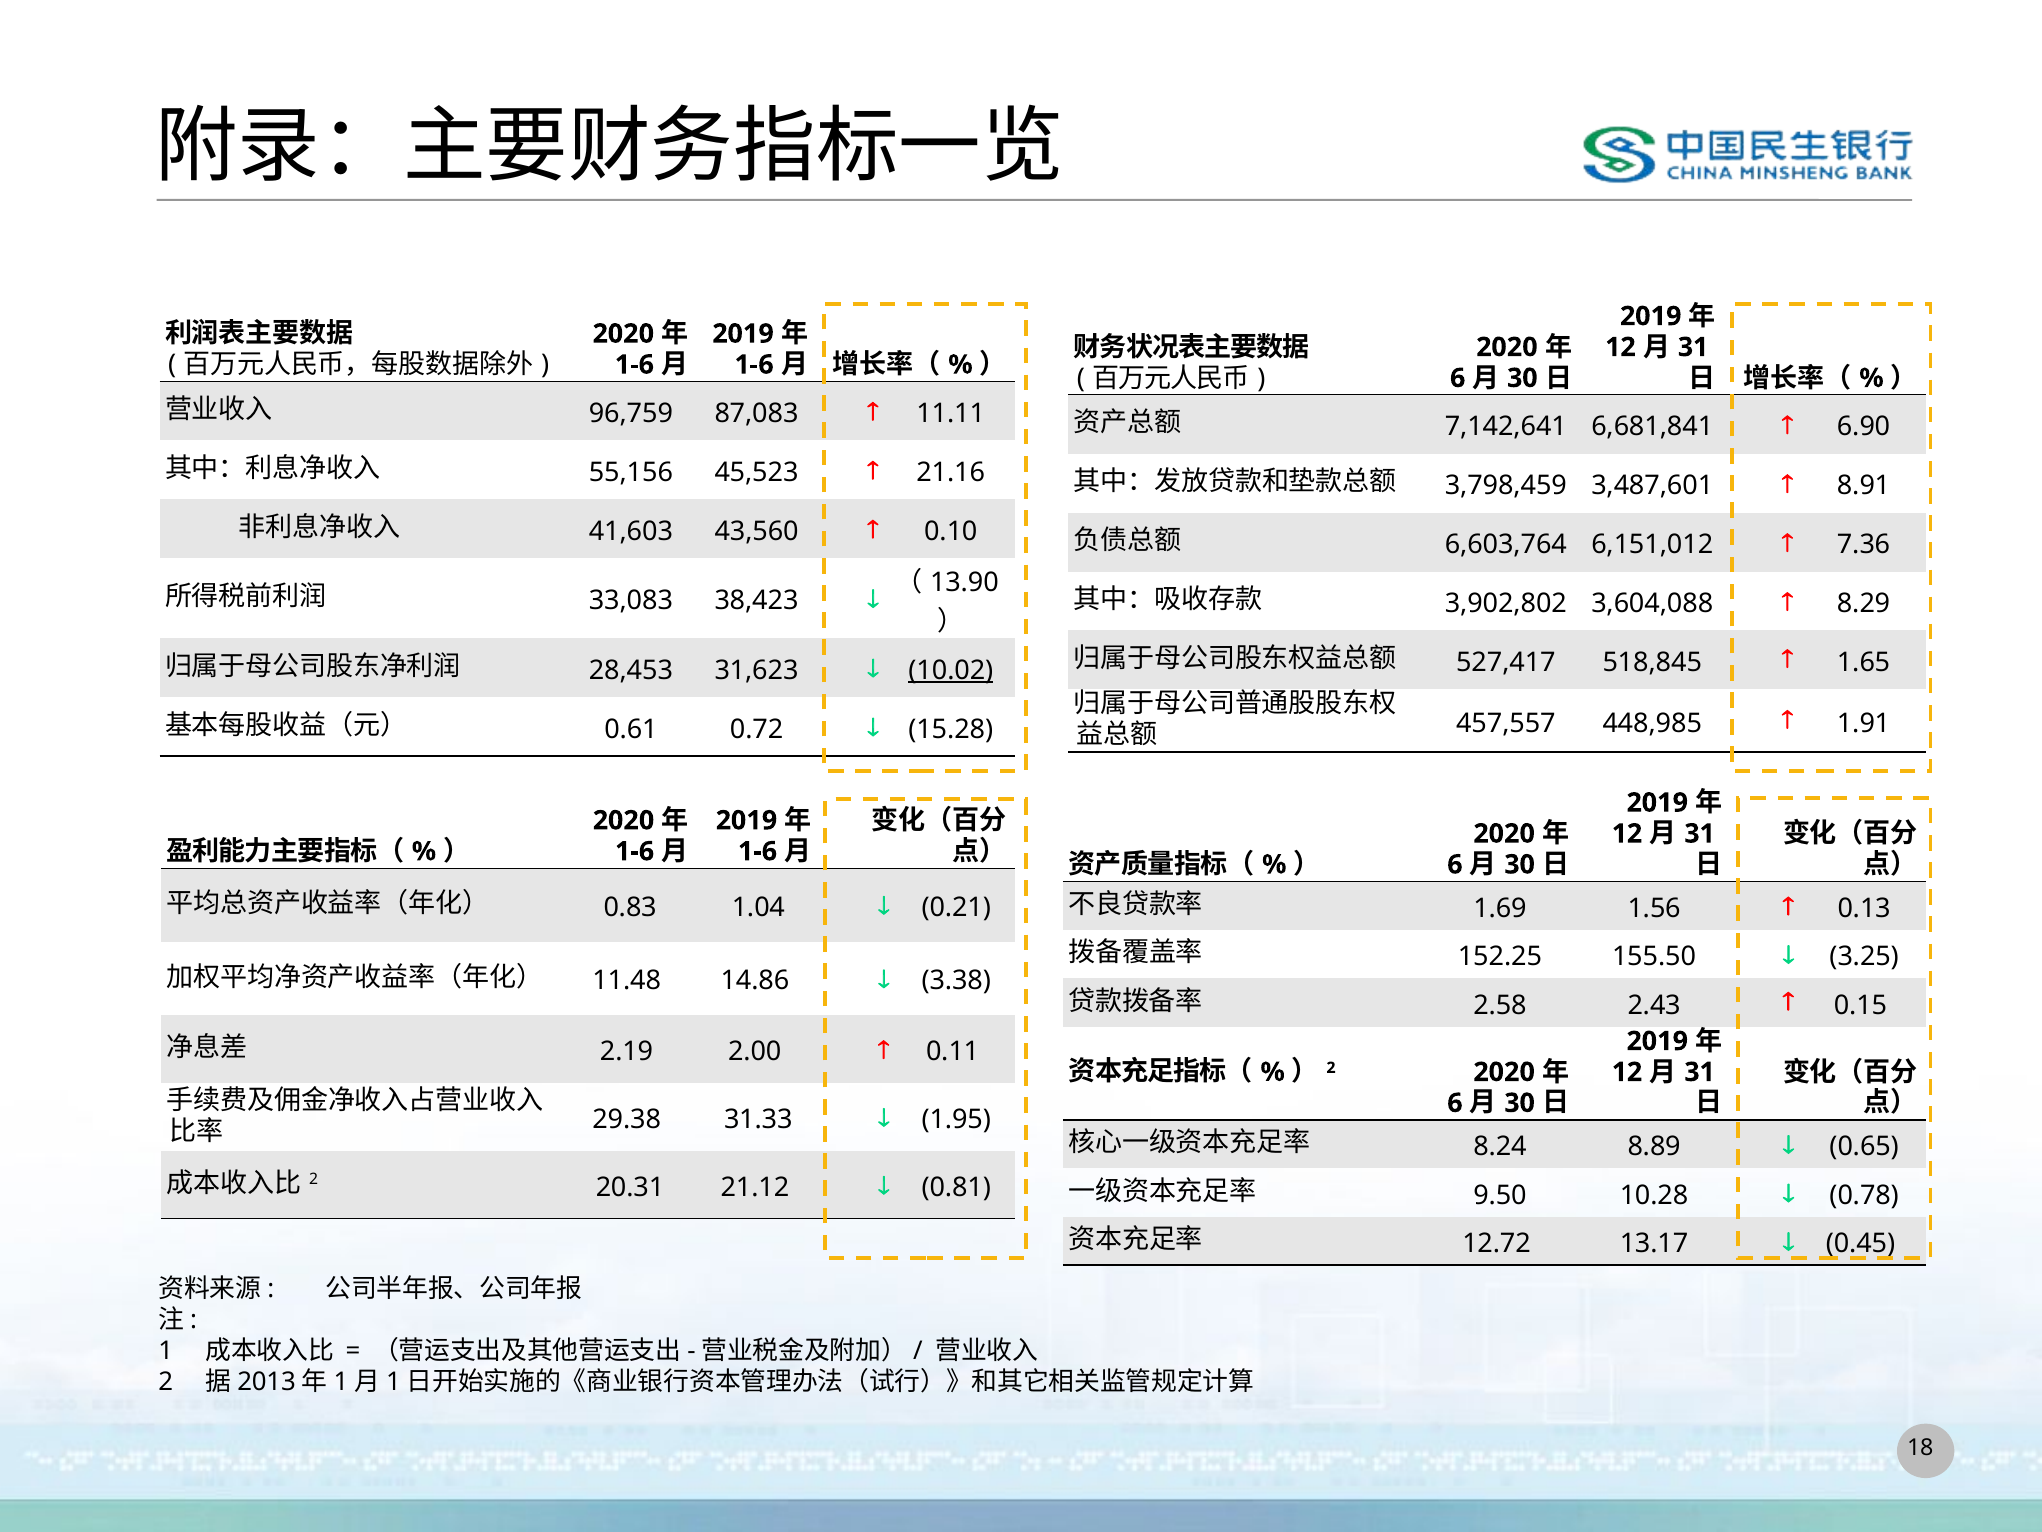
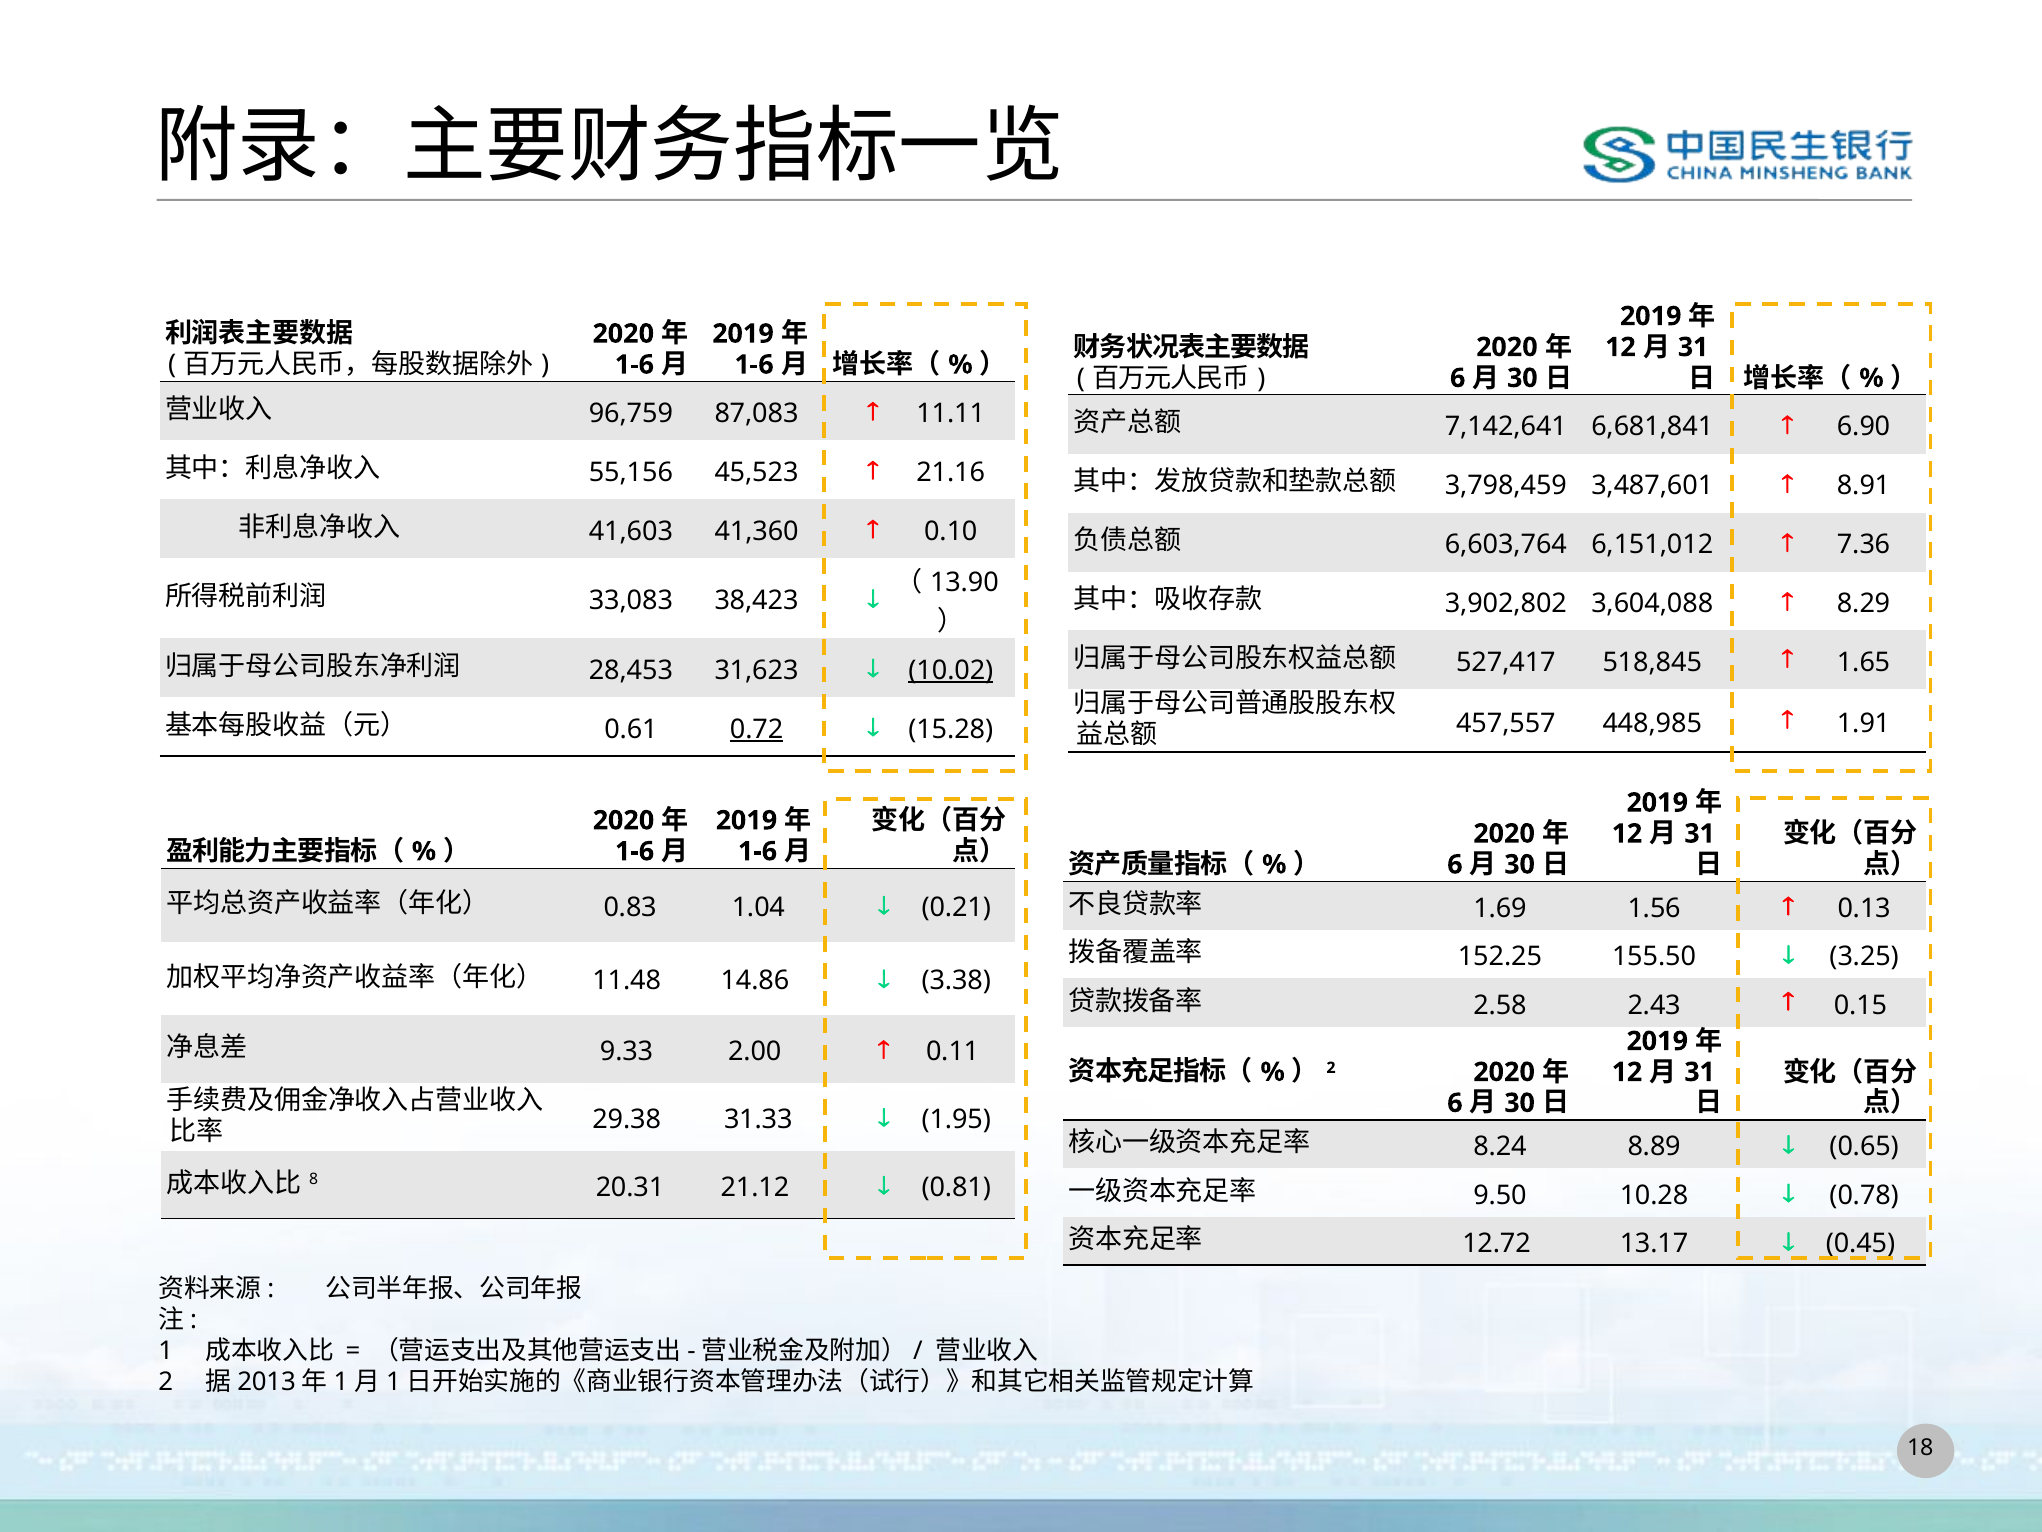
43,560: 43,560 -> 41,360
0.72 underline: none -> present
2.19: 2.19 -> 9.33
2 at (314, 1179): 2 -> 8
